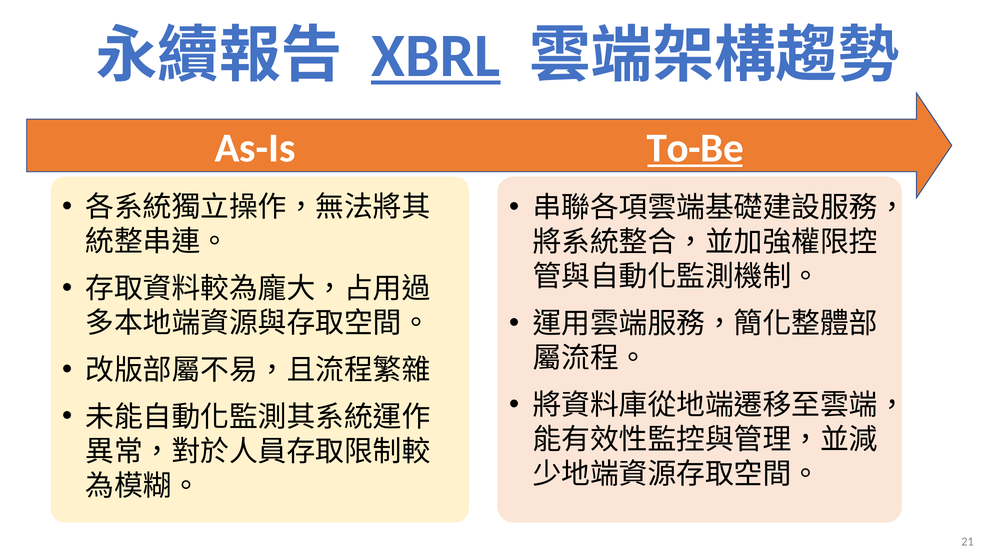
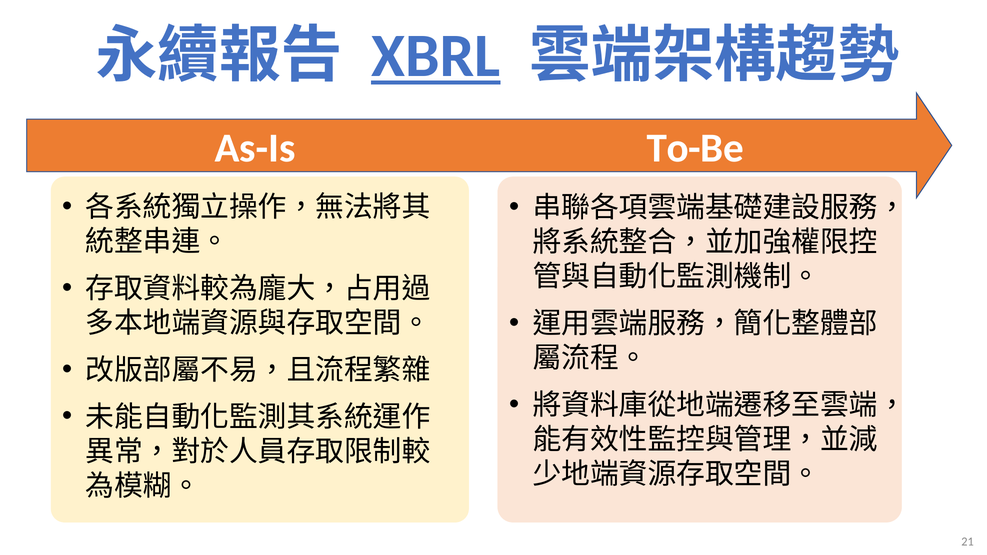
To-Be underline: present -> none
